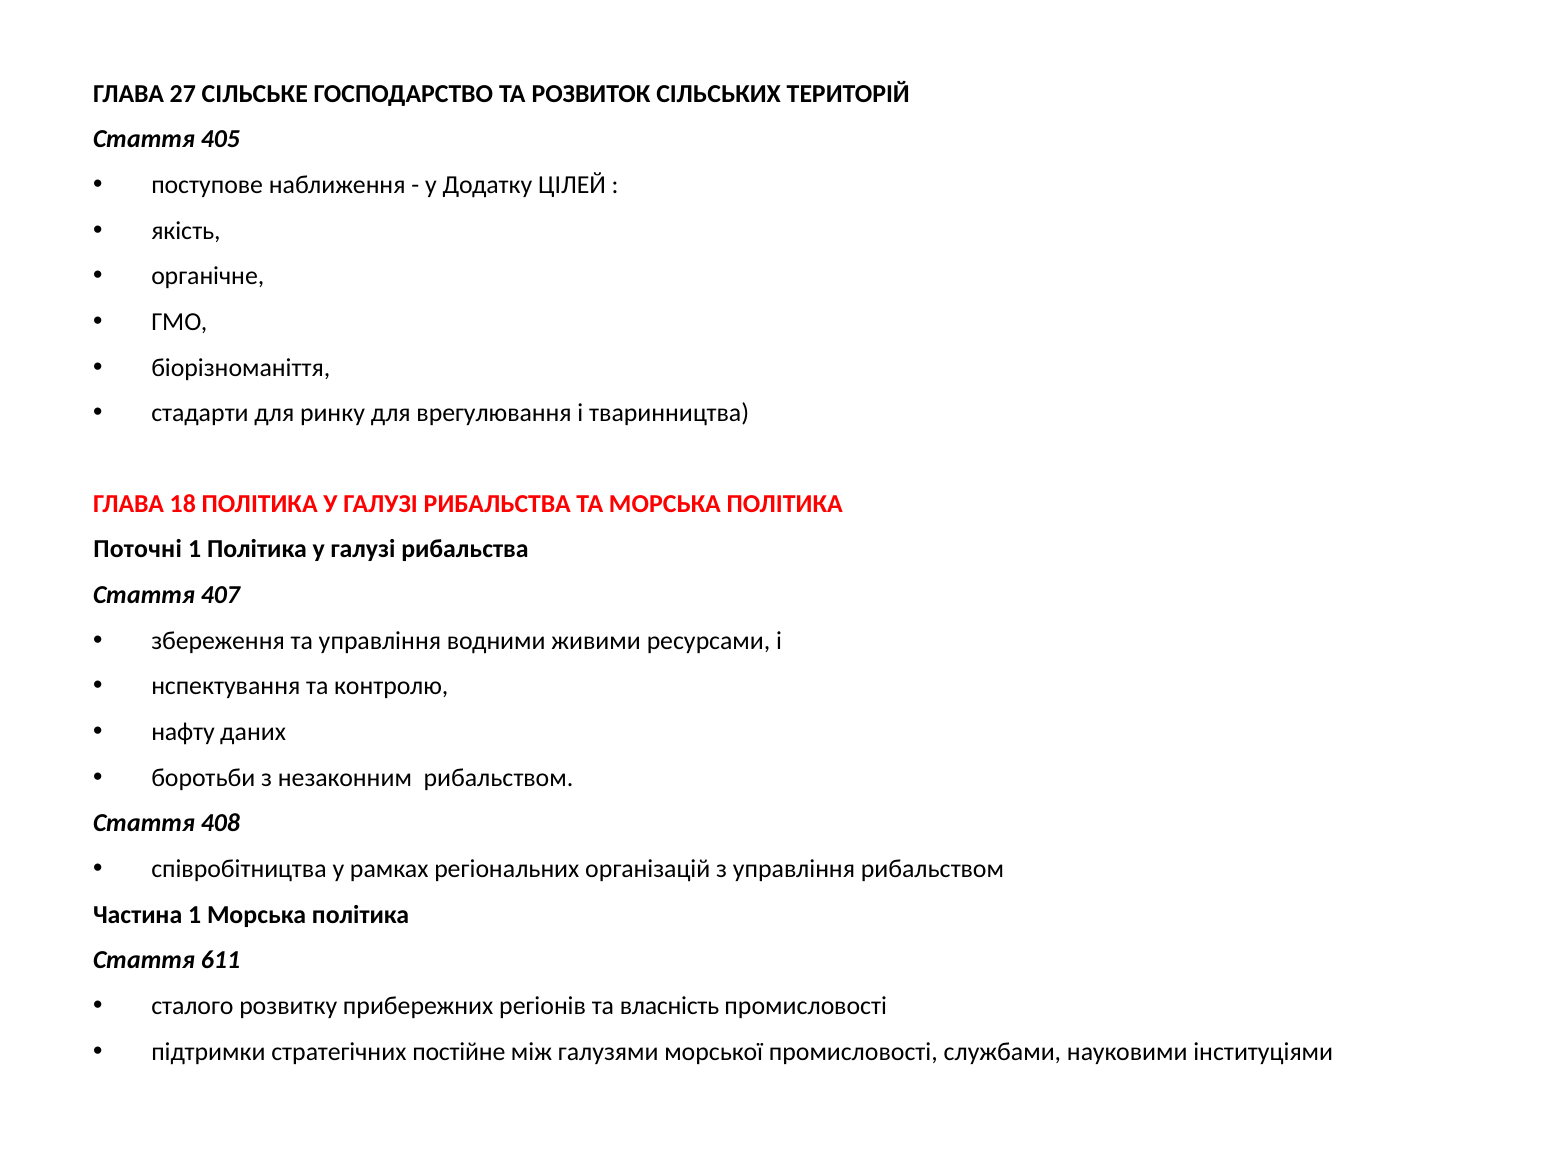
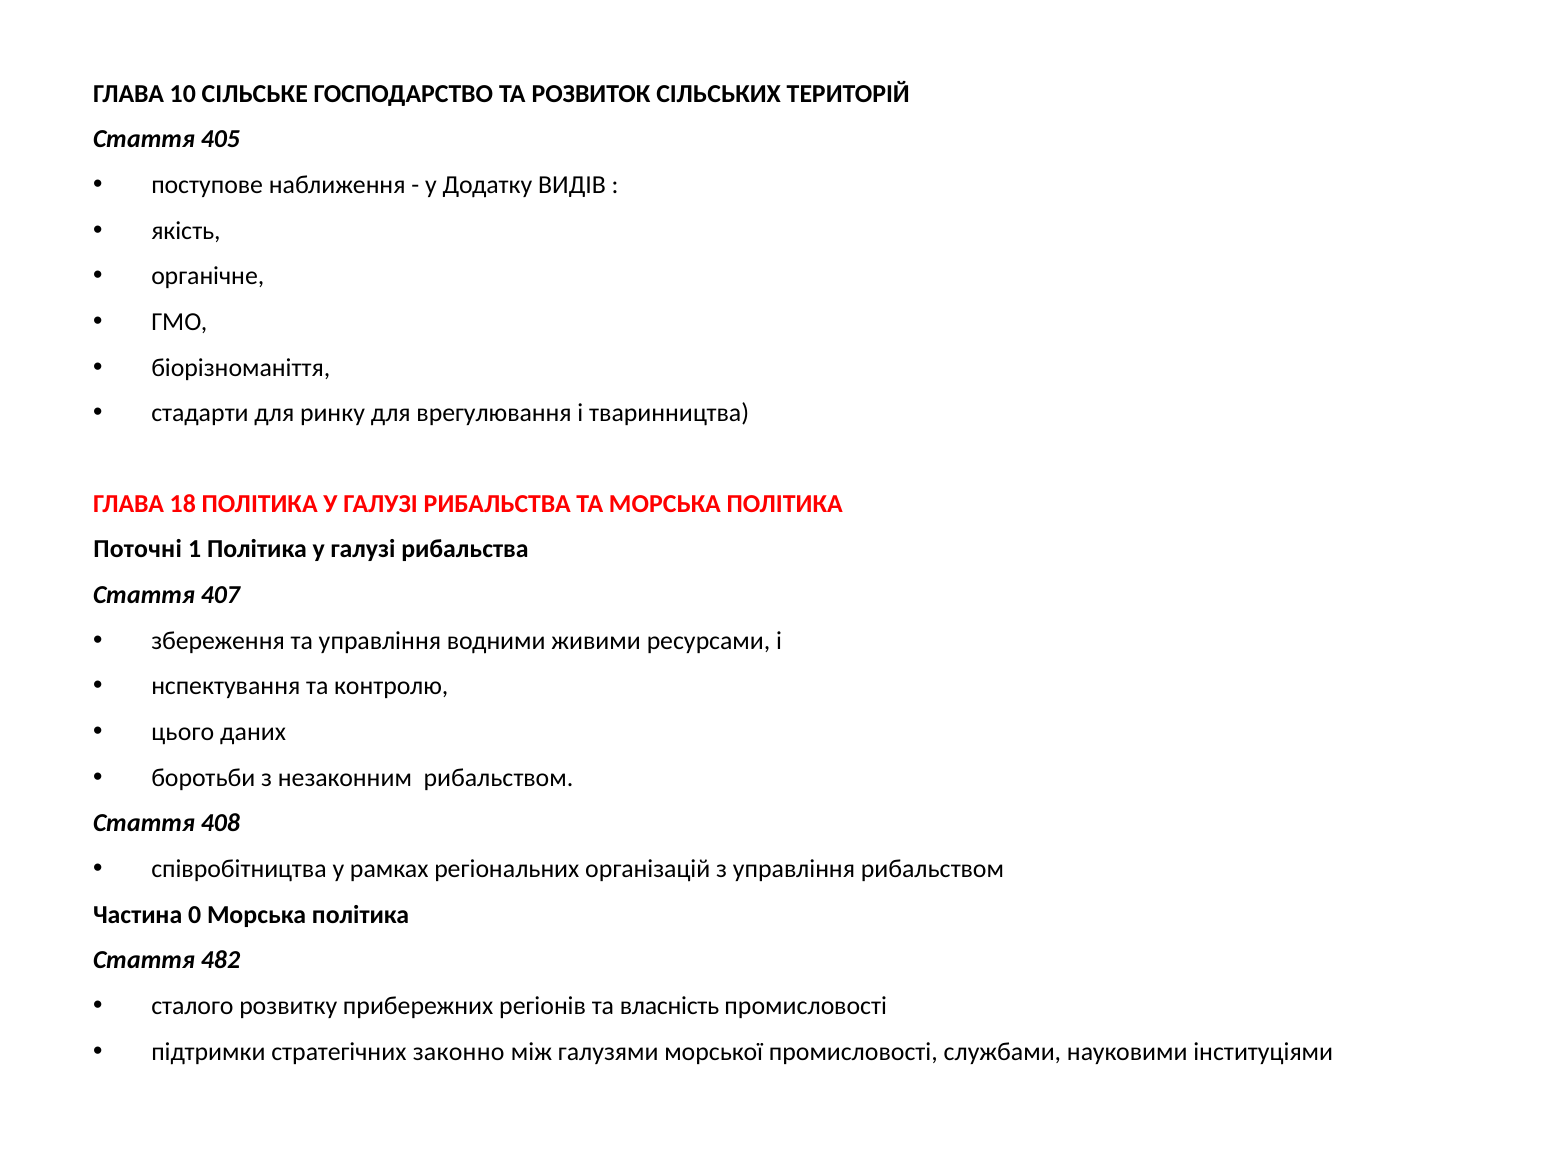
27: 27 -> 10
ЦІЛЕЙ: ЦІЛЕЙ -> ВИДІВ
нафту: нафту -> цього
Частина 1: 1 -> 0
611: 611 -> 482
постійне: постійне -> законно
